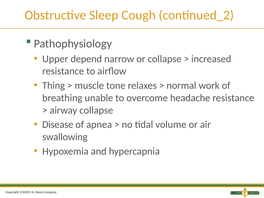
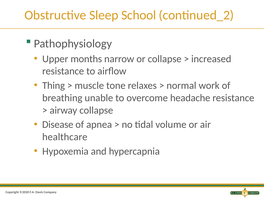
Cough: Cough -> School
depend: depend -> months
swallowing: swallowing -> healthcare
